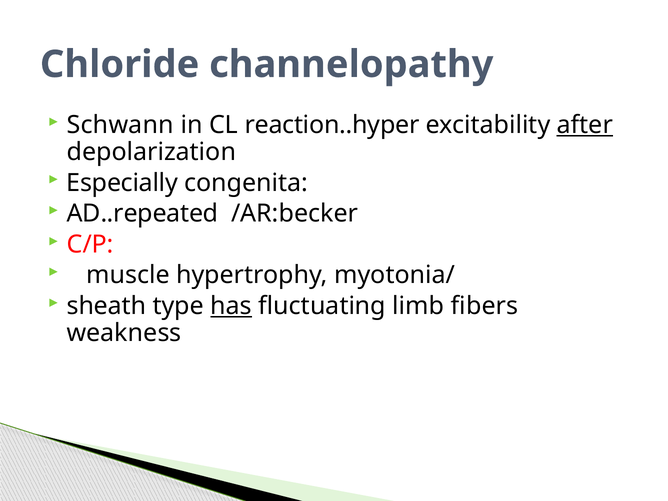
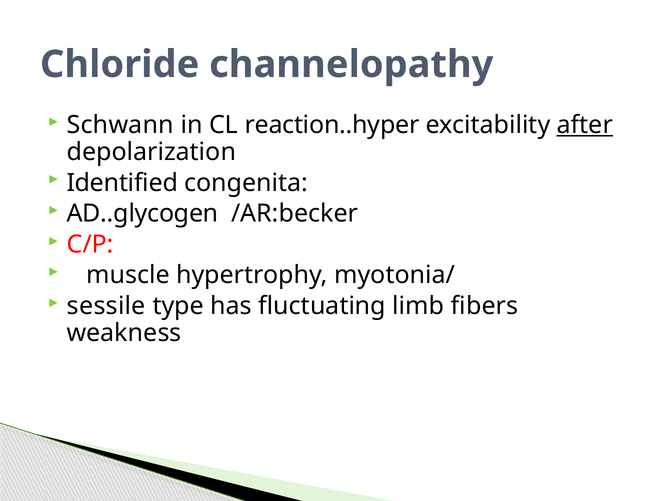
Especially: Especially -> Identified
AD..repeated: AD..repeated -> AD..glycogen
sheath: sheath -> sessile
has underline: present -> none
